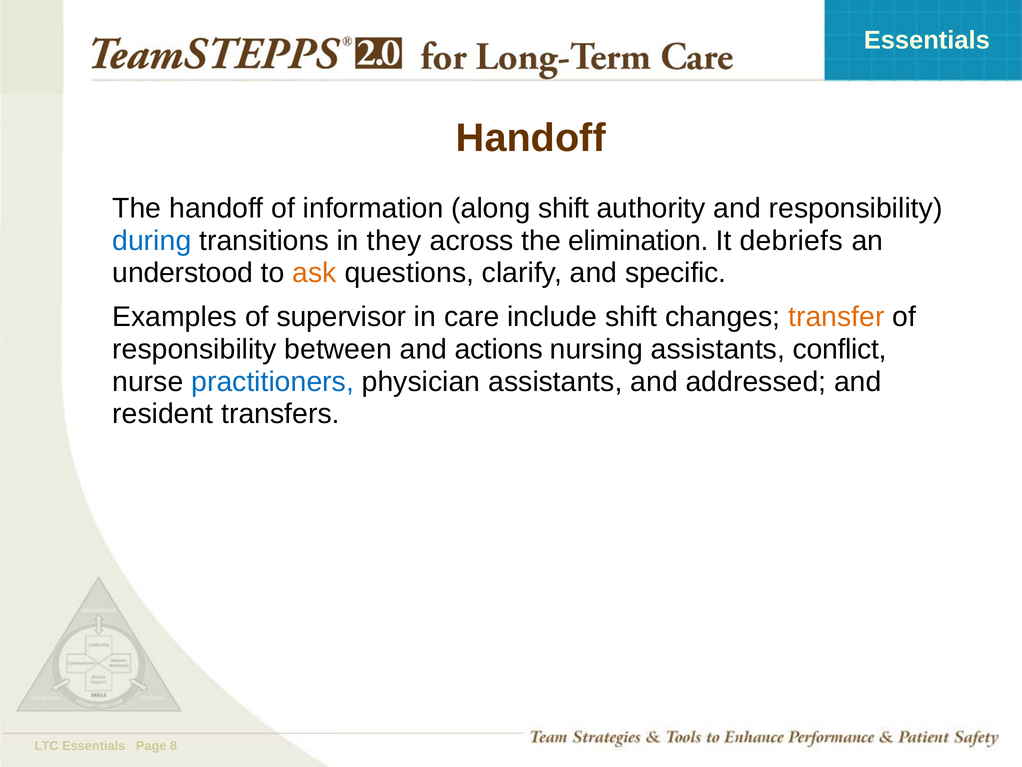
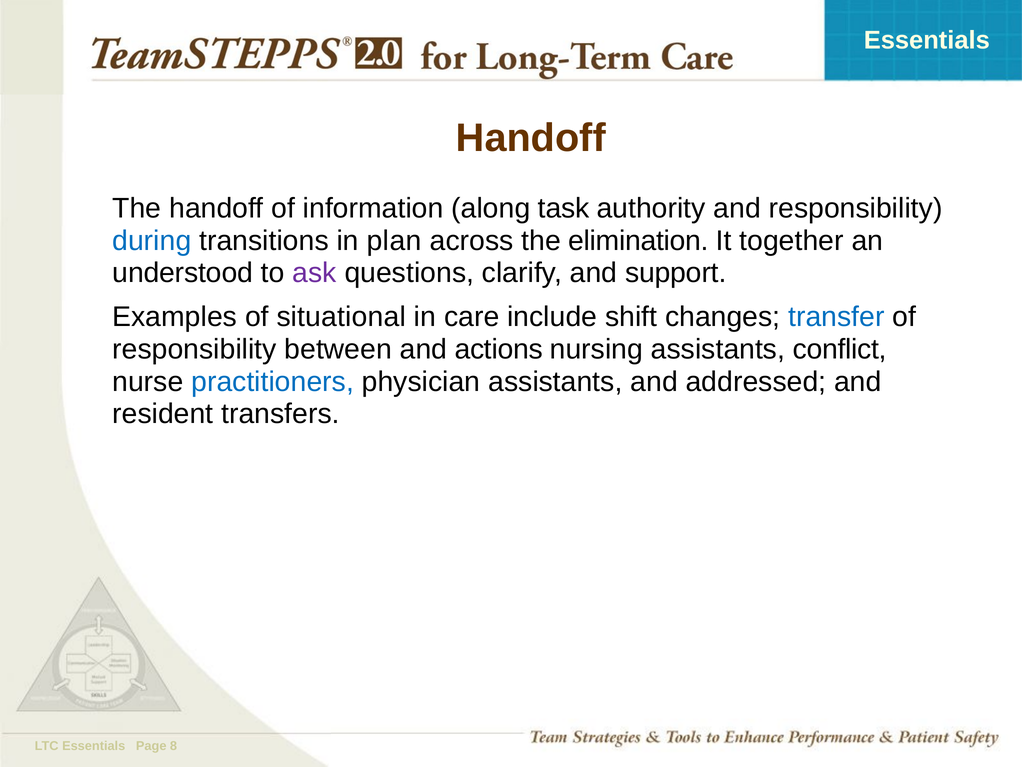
along shift: shift -> task
they: they -> plan
debriefs: debriefs -> together
ask colour: orange -> purple
specific: specific -> support
supervisor: supervisor -> situational
transfer colour: orange -> blue
